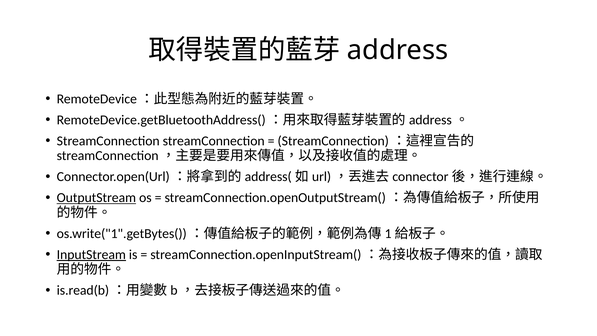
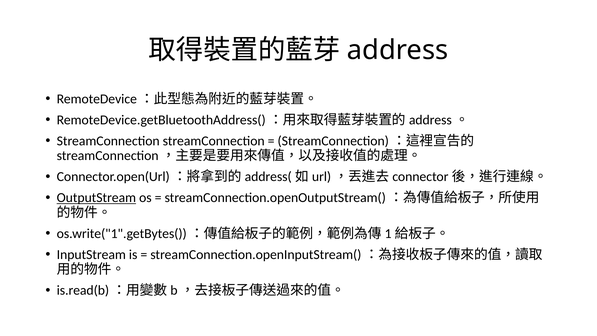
InputStream underline: present -> none
